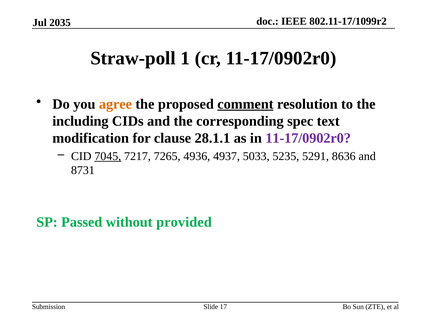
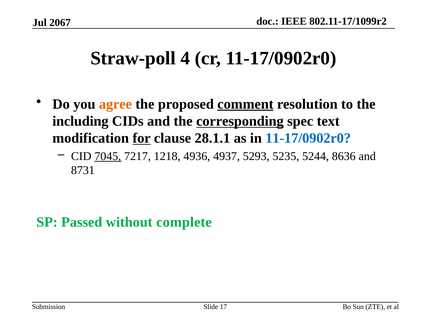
2035: 2035 -> 2067
1: 1 -> 4
corresponding underline: none -> present
for underline: none -> present
11-17/0902r0 at (308, 138) colour: purple -> blue
7265: 7265 -> 1218
5033: 5033 -> 5293
5291: 5291 -> 5244
provided: provided -> complete
